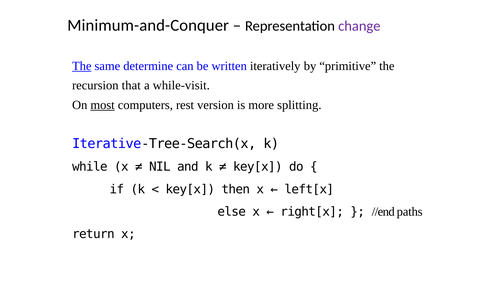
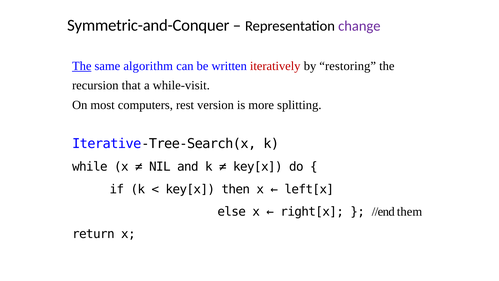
Minimum-and-Conquer: Minimum-and-Conquer -> Symmetric-and-Conquer
determine: determine -> algorithm
iteratively colour: black -> red
primitive: primitive -> restoring
most underline: present -> none
paths: paths -> them
